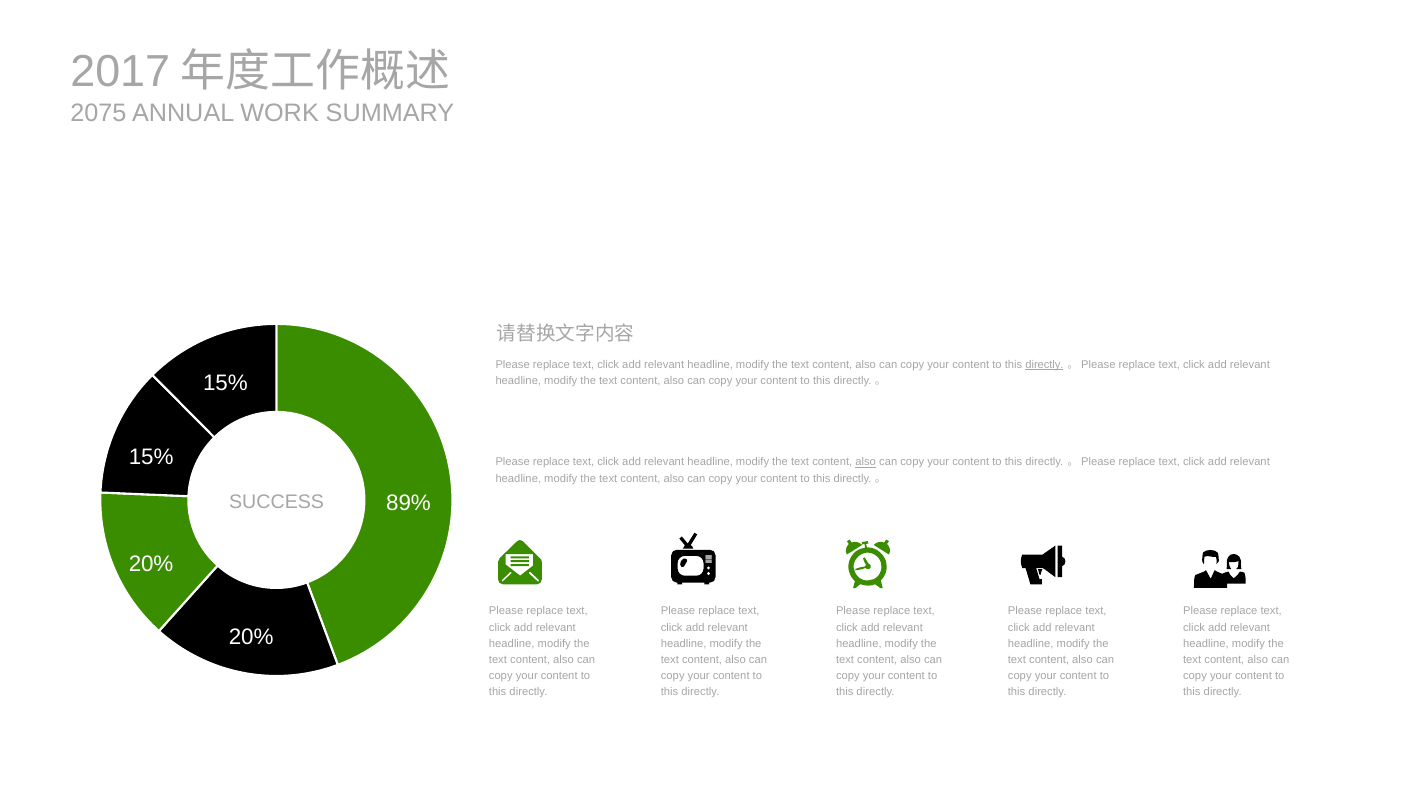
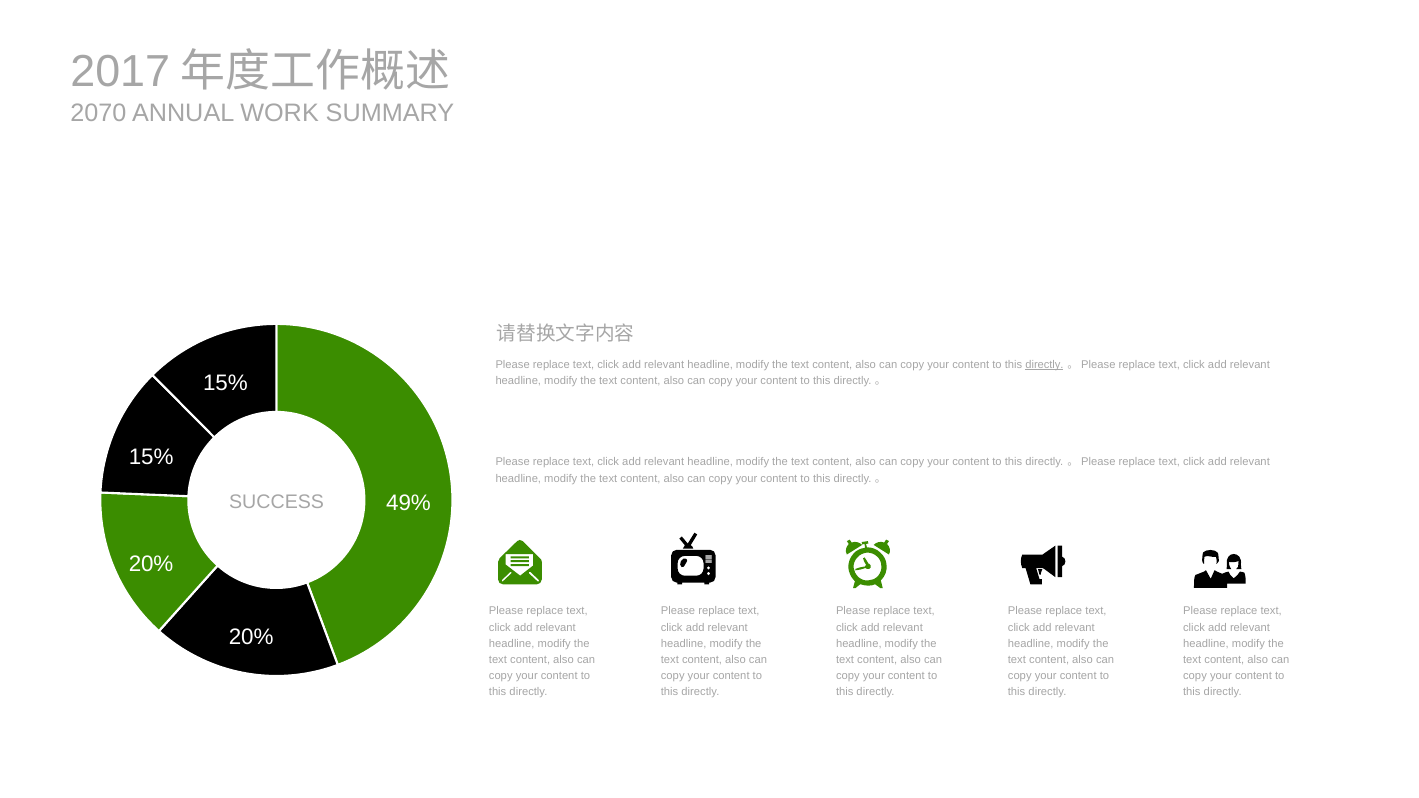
2075: 2075 -> 2070
also at (866, 462) underline: present -> none
89%: 89% -> 49%
